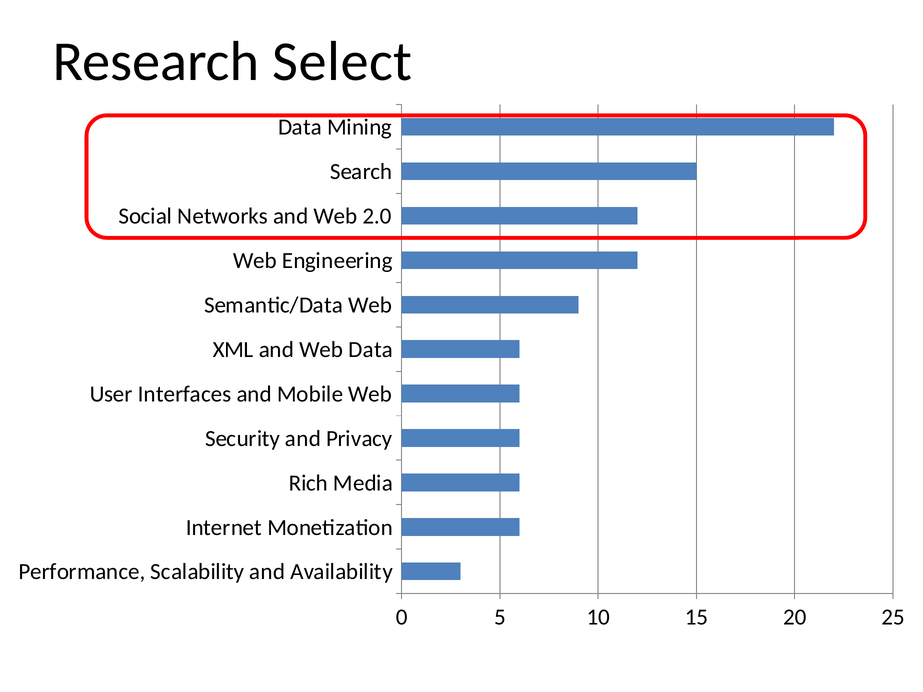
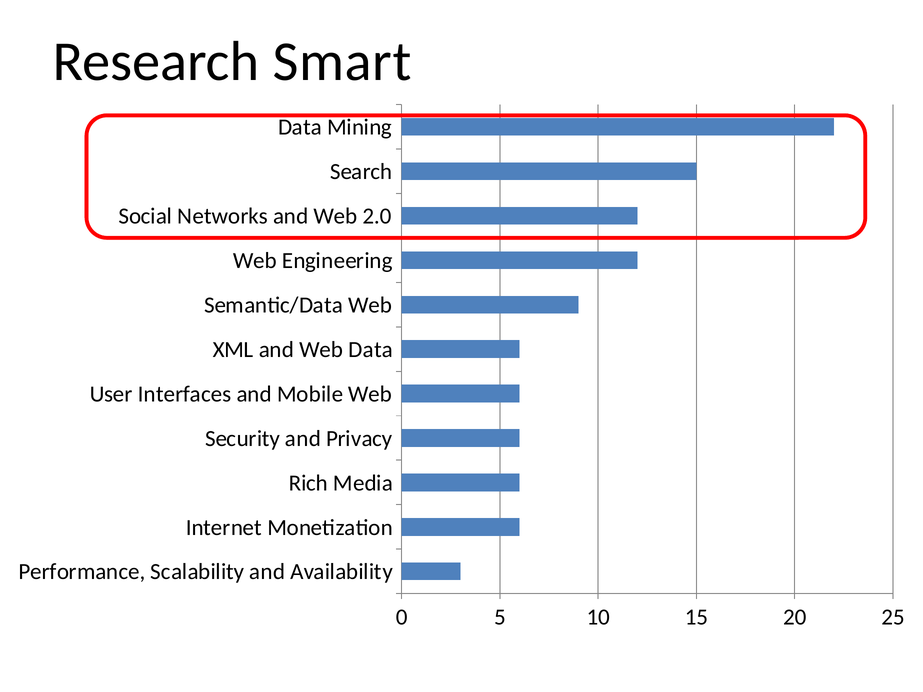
Select: Select -> Smart
